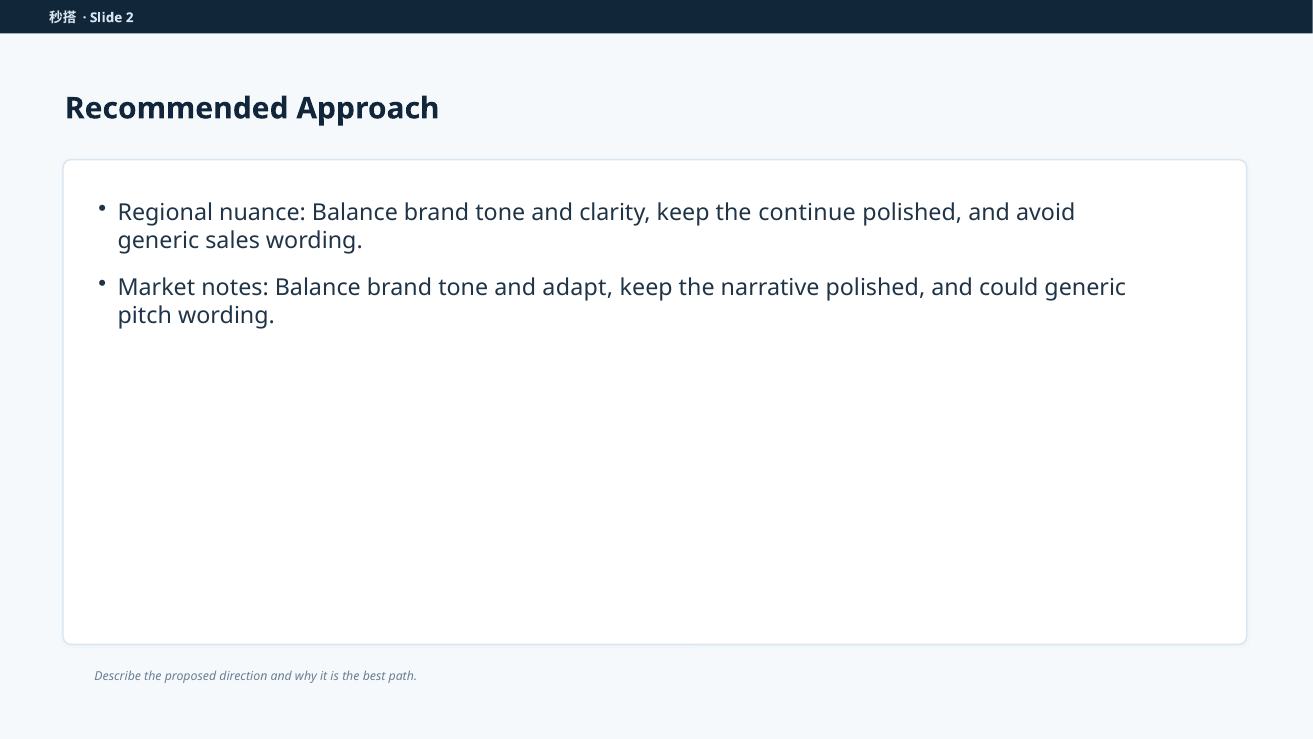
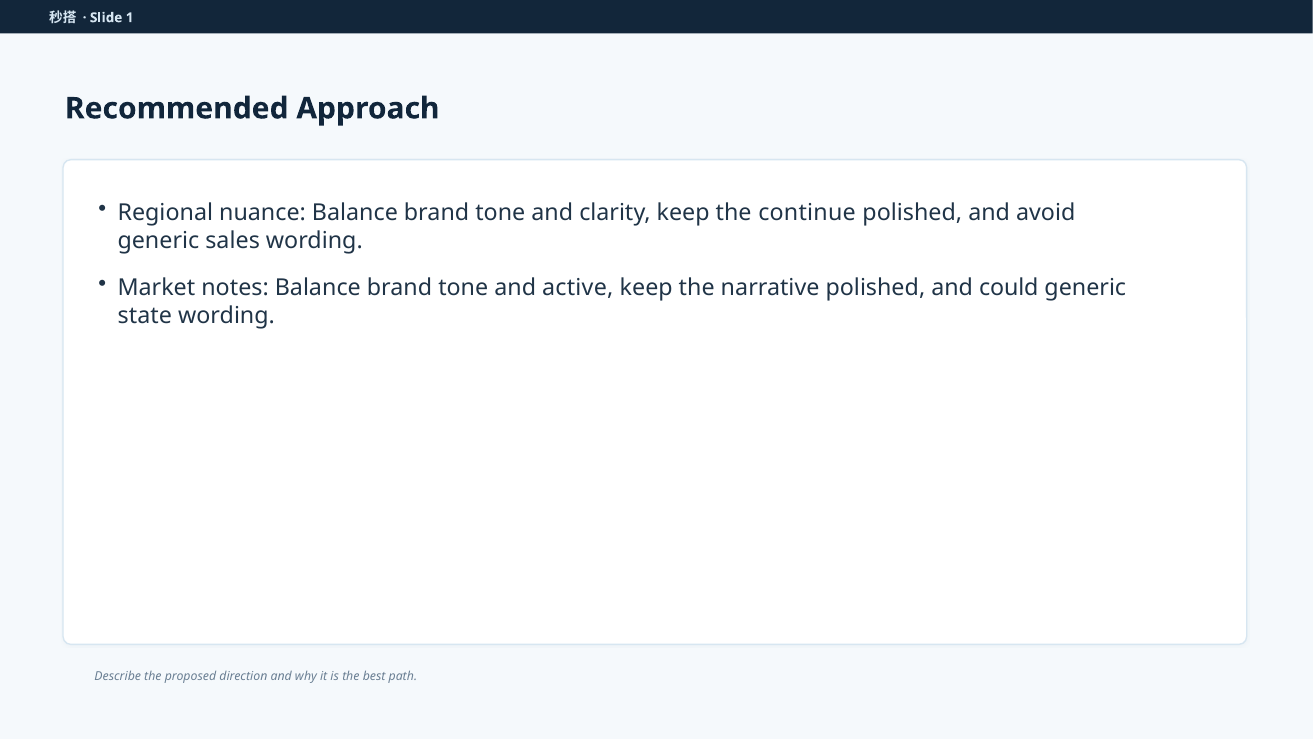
2: 2 -> 1
adapt: adapt -> active
pitch: pitch -> state
